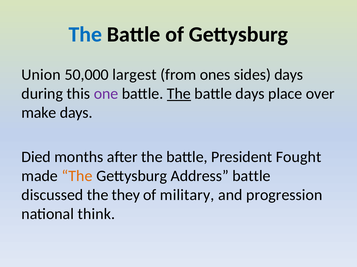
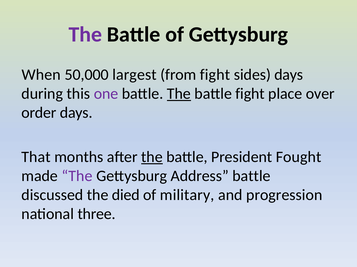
The at (85, 35) colour: blue -> purple
Union: Union -> When
from ones: ones -> fight
battle days: days -> fight
make: make -> order
Died: Died -> That
the at (152, 157) underline: none -> present
The at (77, 176) colour: orange -> purple
they: they -> died
think: think -> three
